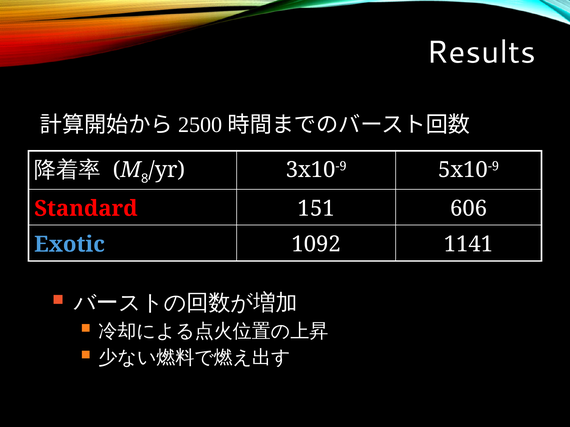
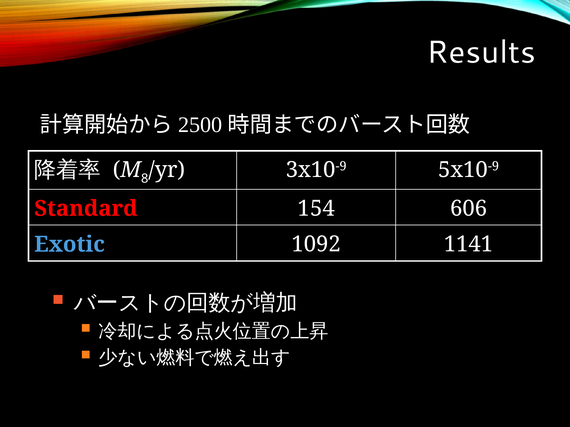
151: 151 -> 154
